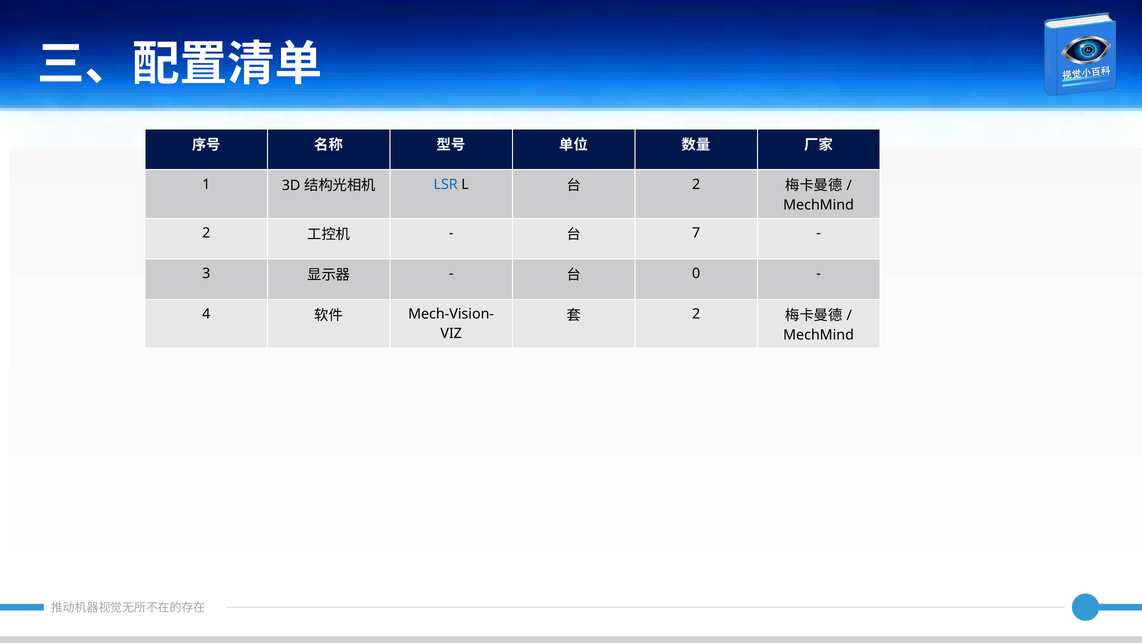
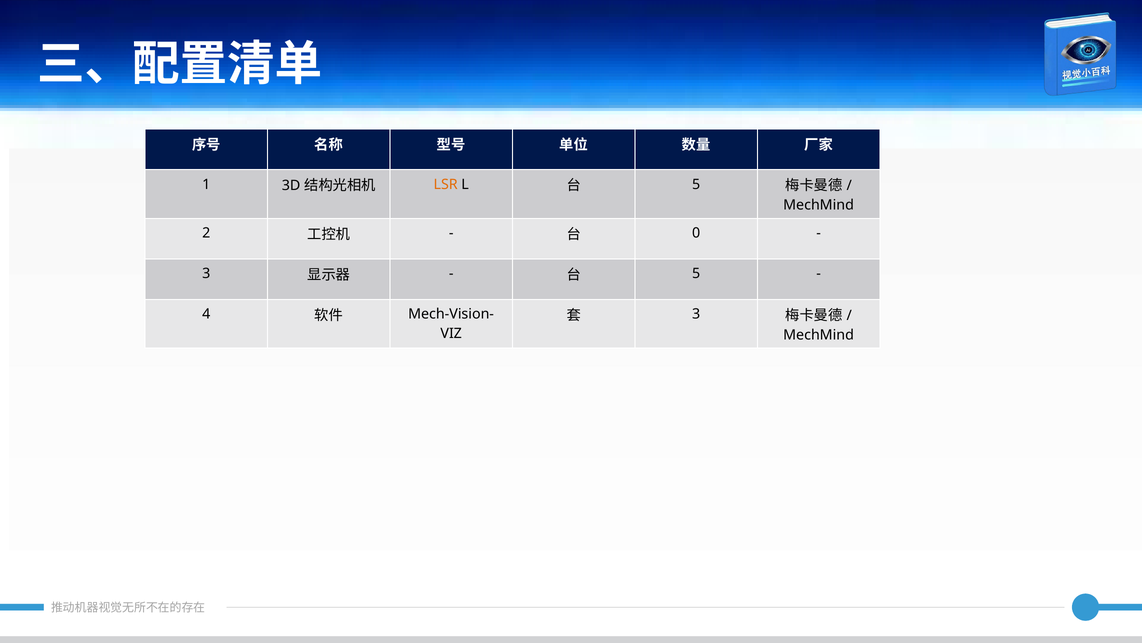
LSR colour: blue -> orange
2 at (696, 184): 2 -> 5
7: 7 -> 0
0 at (696, 273): 0 -> 5
2 at (696, 314): 2 -> 3
